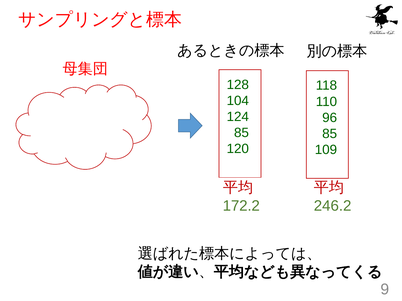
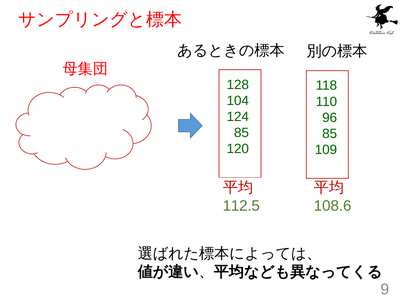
172.2: 172.2 -> 112.5
246.2: 246.2 -> 108.6
